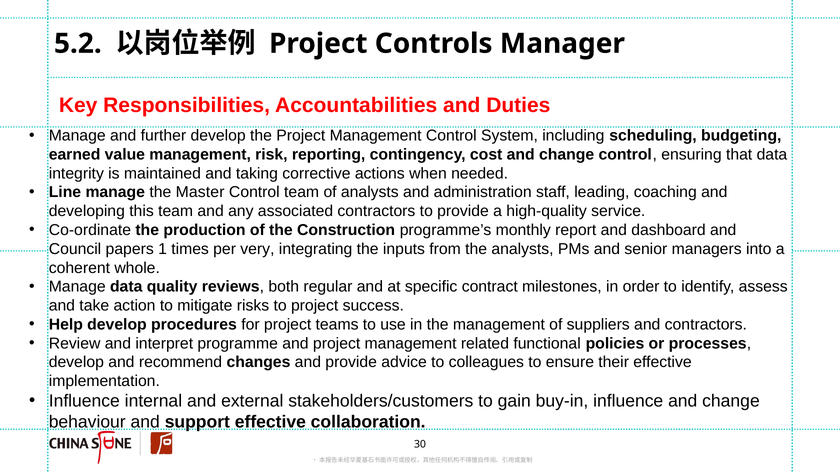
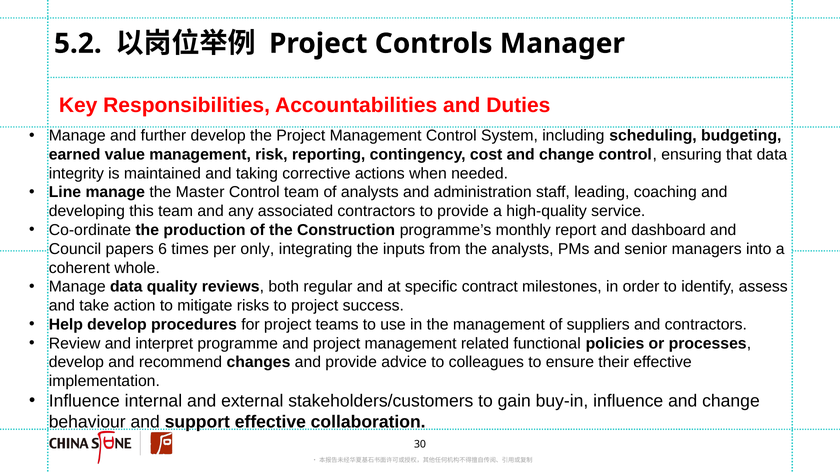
1: 1 -> 6
very: very -> only
